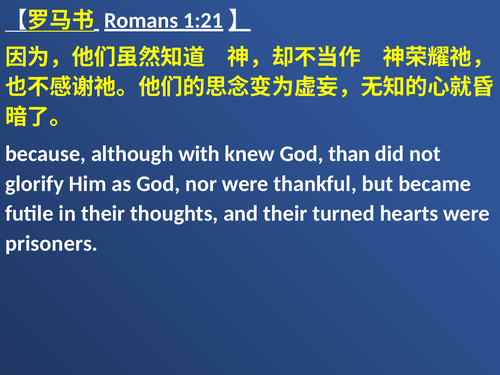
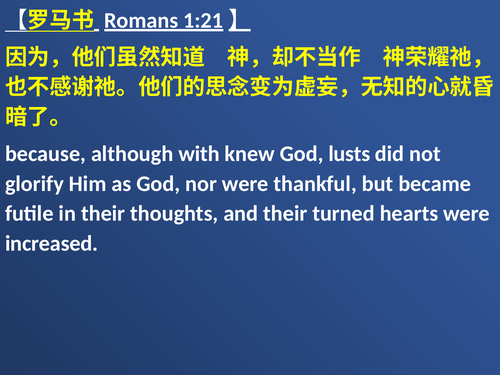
than: than -> lusts
prisoners: prisoners -> increased
